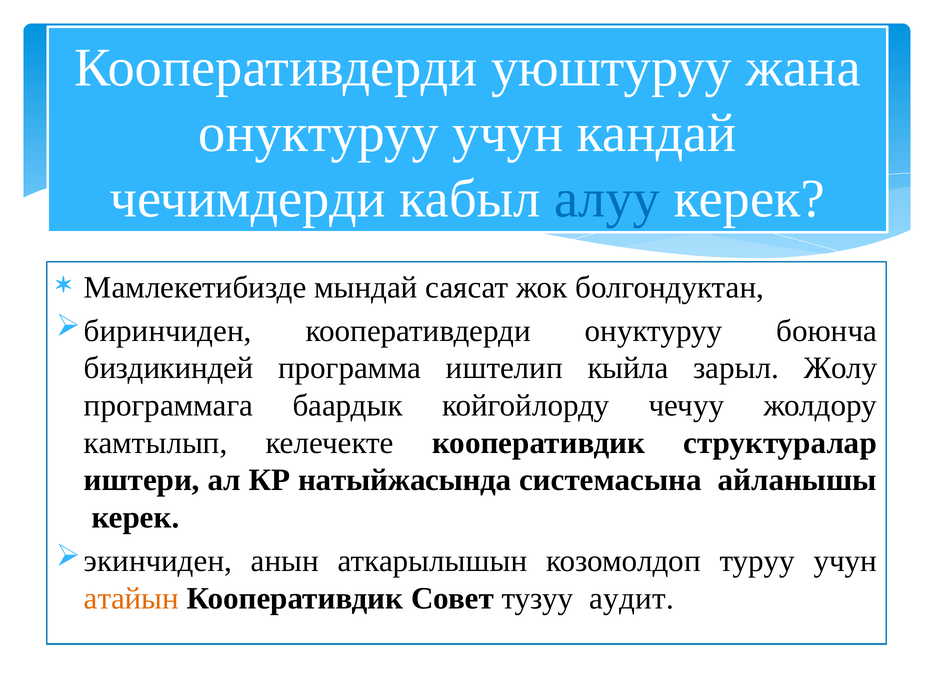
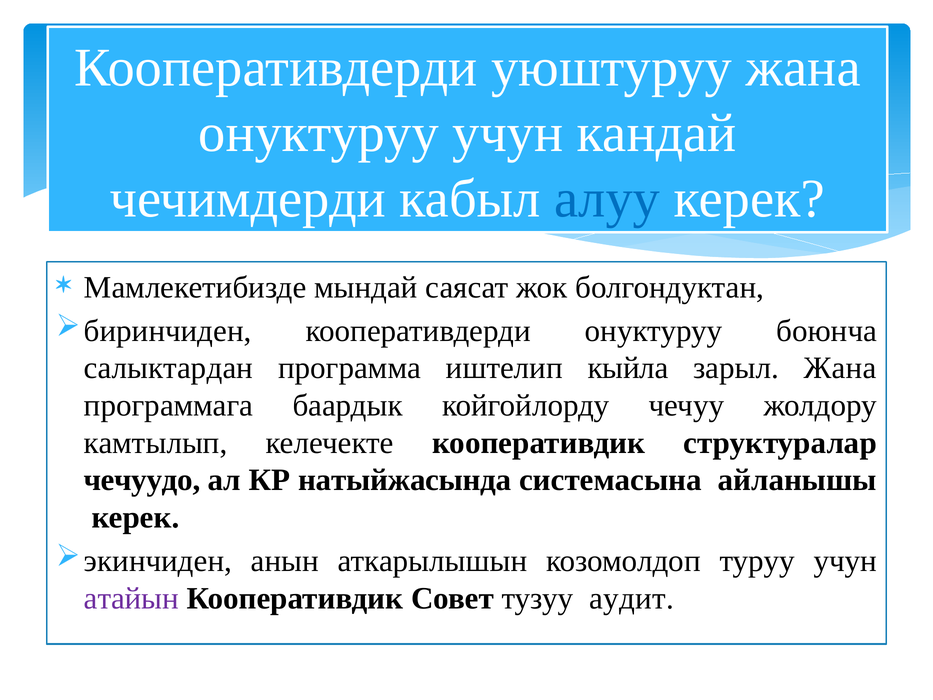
биздикиндей: биздикиндей -> салыктардан
зарыл Жолу: Жолу -> Жана
иштери: иштери -> чечуудо
атайын colour: orange -> purple
